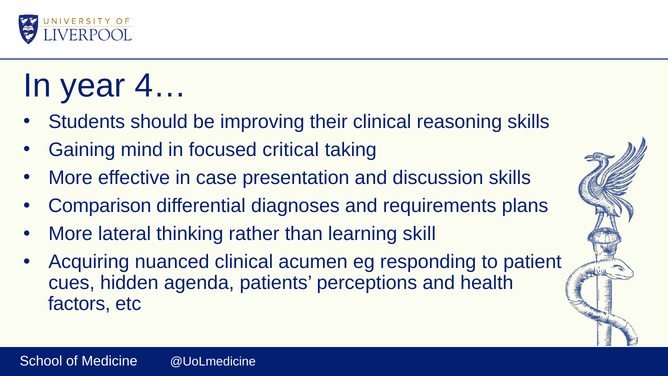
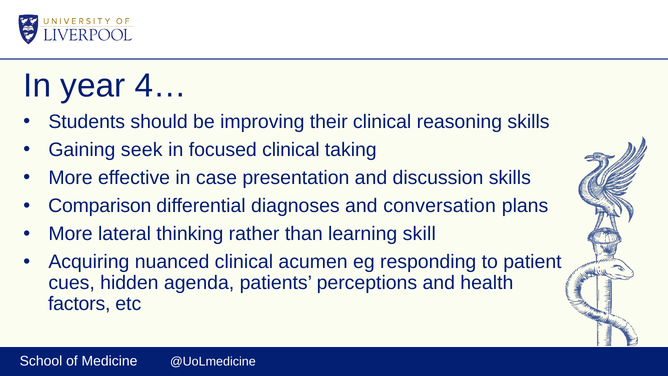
mind: mind -> seek
focused critical: critical -> clinical
requirements: requirements -> conversation
